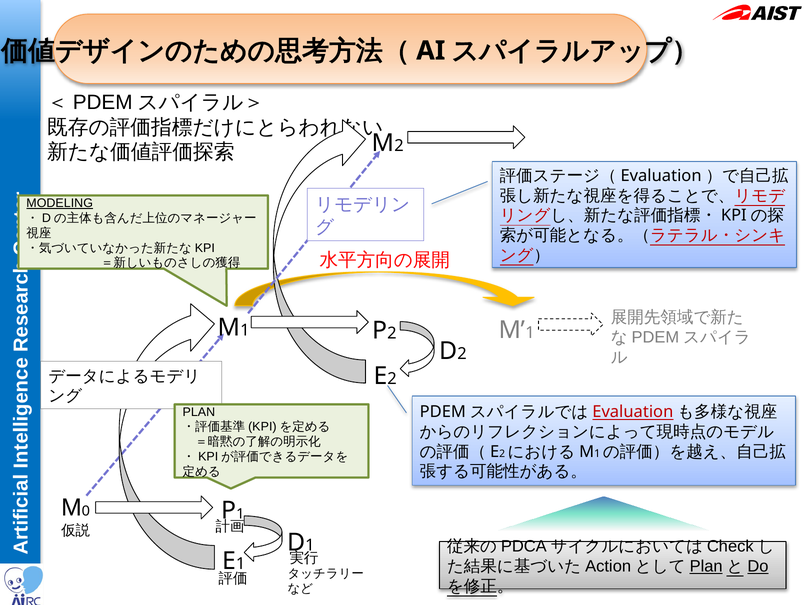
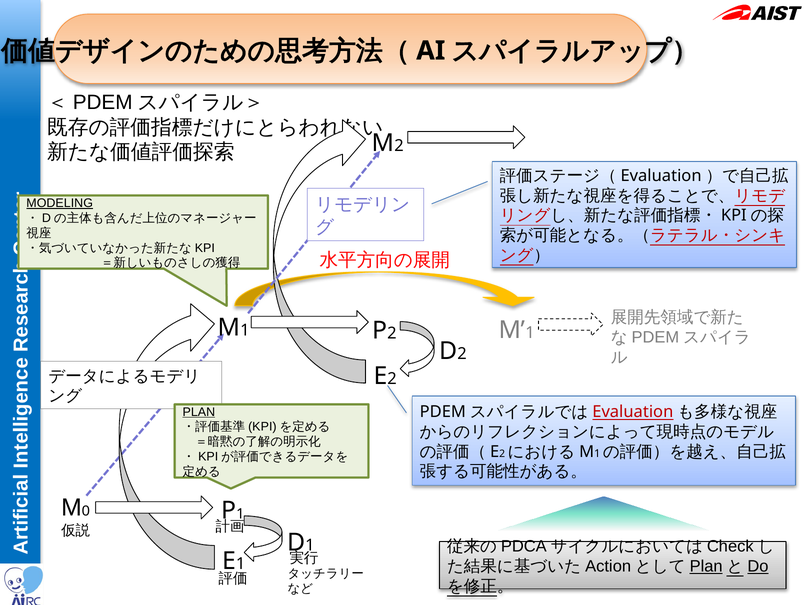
PLAN underline: none -> present
